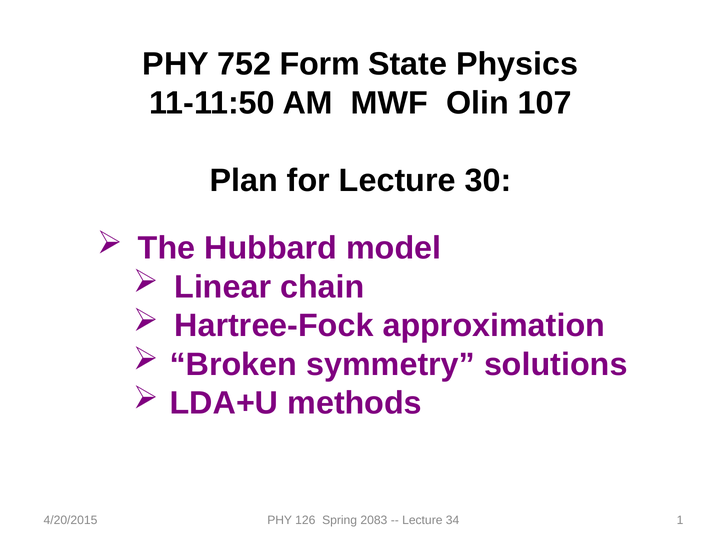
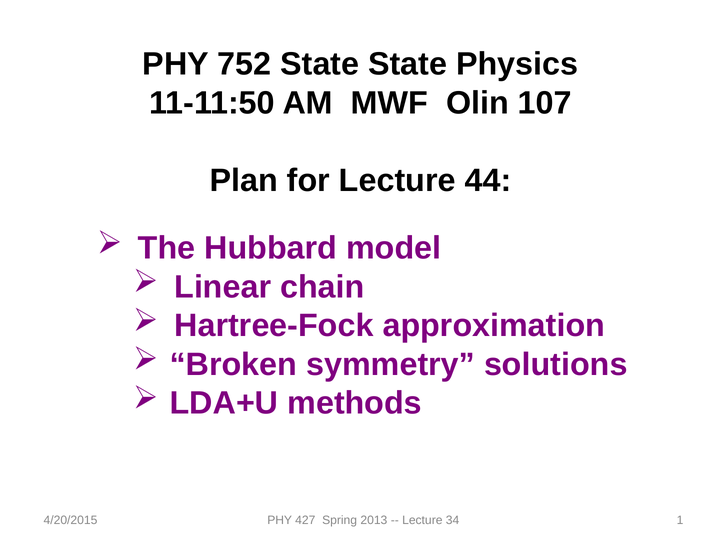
752 Form: Form -> State
30: 30 -> 44
126: 126 -> 427
2083: 2083 -> 2013
